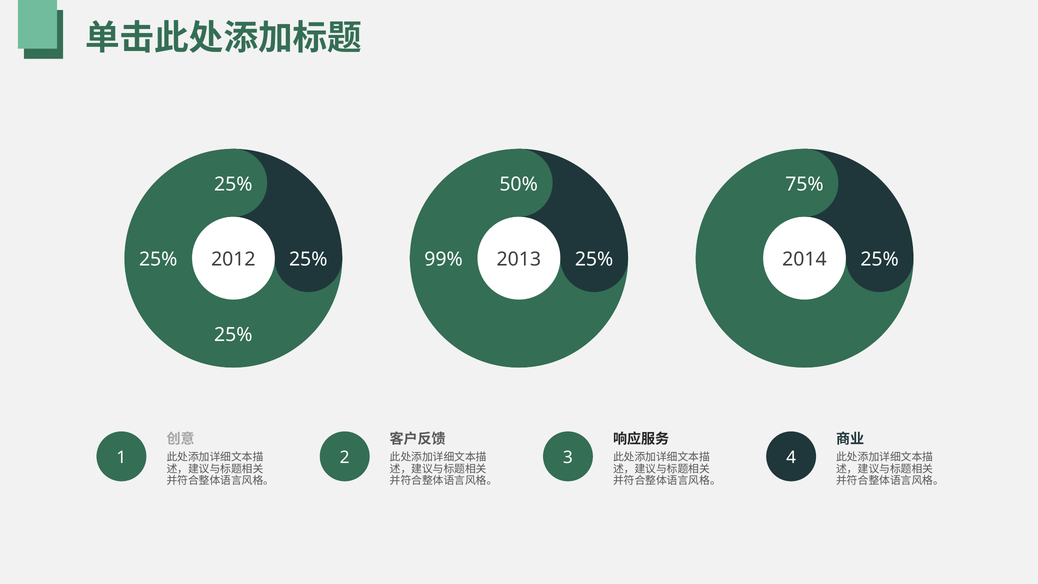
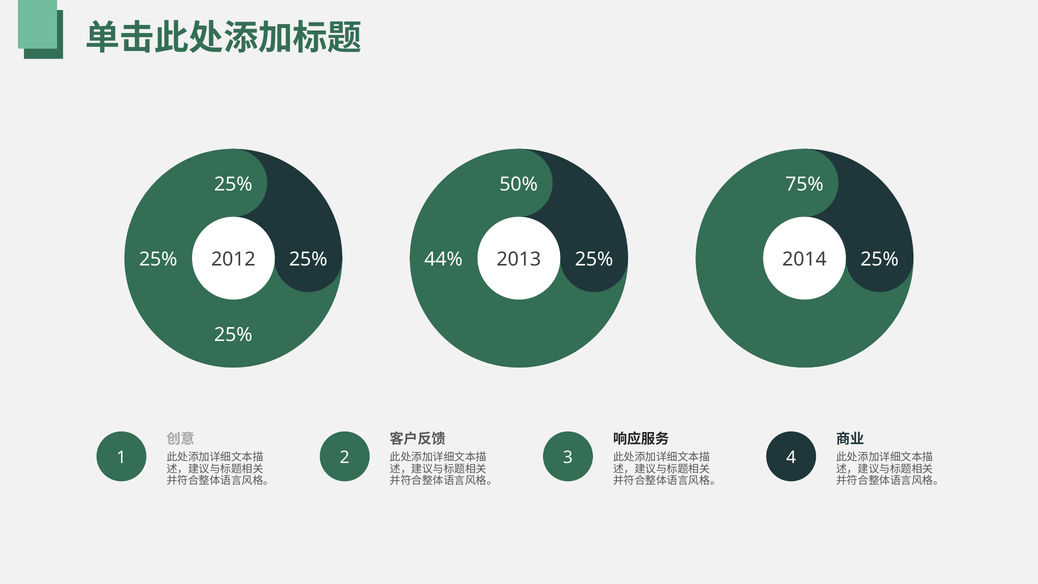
99%: 99% -> 44%
